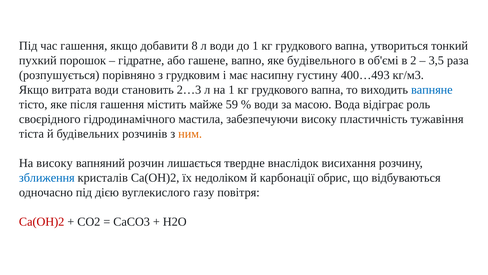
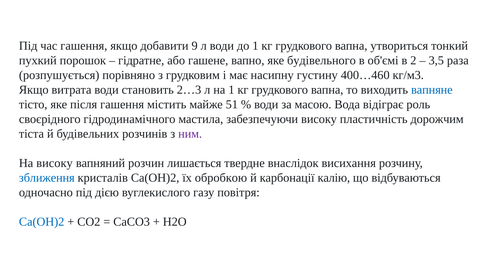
8: 8 -> 9
400…493: 400…493 -> 400…460
59: 59 -> 51
тужавіння: тужавіння -> дорожчим
ним colour: orange -> purple
недоліком: недоліком -> обробкою
обрис: обрис -> калію
Са(ОН)2 at (42, 221) colour: red -> blue
